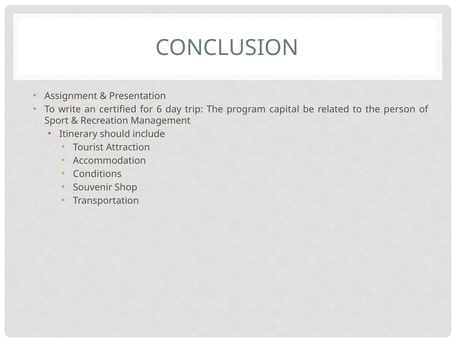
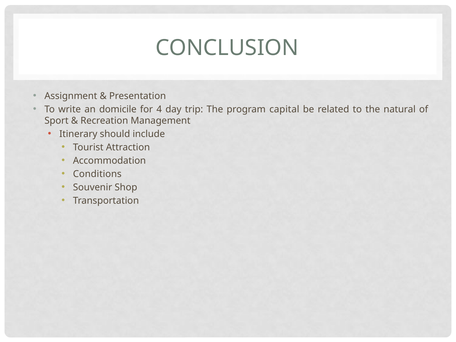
certified: certified -> domicile
6: 6 -> 4
person: person -> natural
